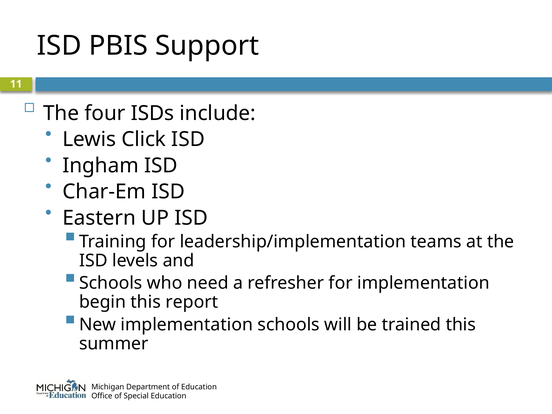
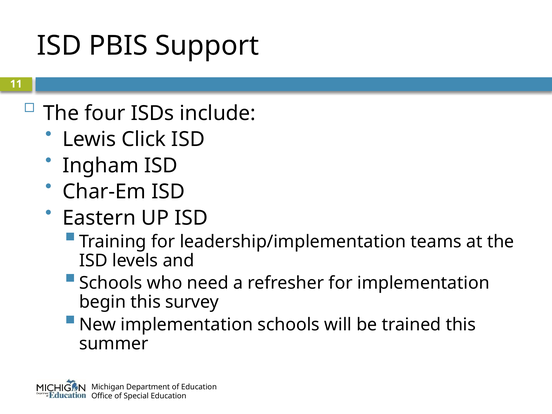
report: report -> survey
